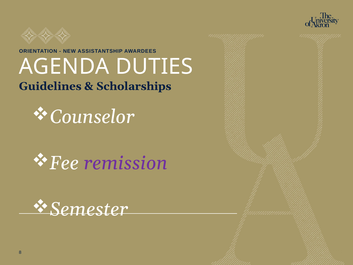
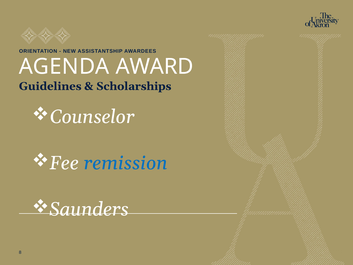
DUTIES: DUTIES -> AWARD
remission colour: purple -> blue
Semester: Semester -> Saunders
